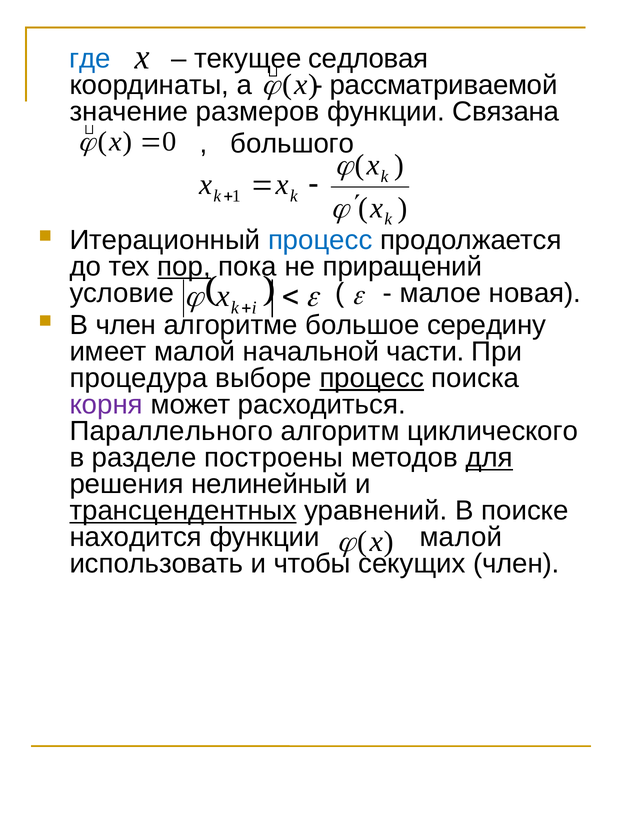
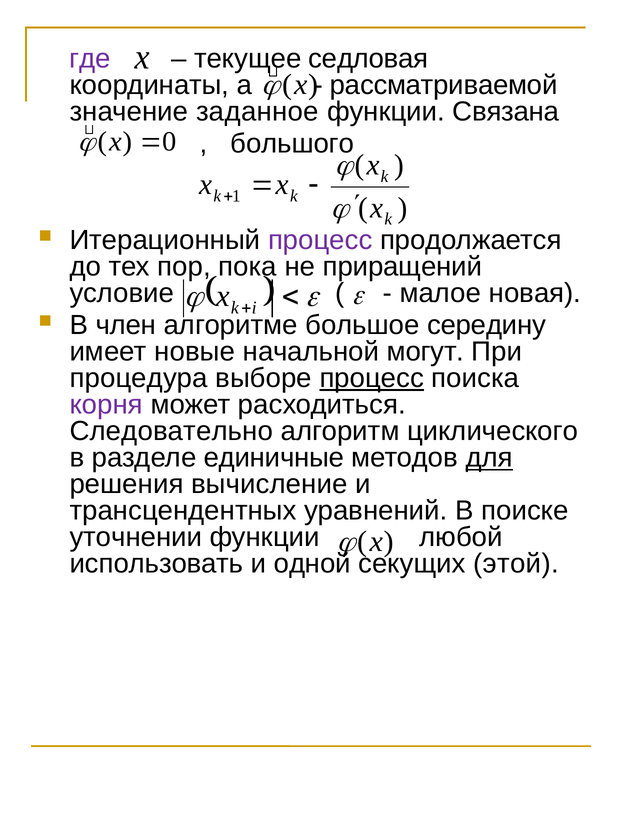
где colour: blue -> purple
размеров: размеров -> заданное
процесс at (320, 240) colour: blue -> purple
пор underline: present -> none
имеет малой: малой -> новые
части: части -> могут
Параллельного: Параллельного -> Следовательно
построены: построены -> единичные
нелинейный: нелинейный -> вычисление
трансцендентных underline: present -> none
находится: находится -> уточнении
функции малой: малой -> любой
чтобы: чтобы -> одной
секущих член: член -> этой
